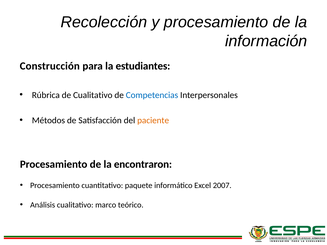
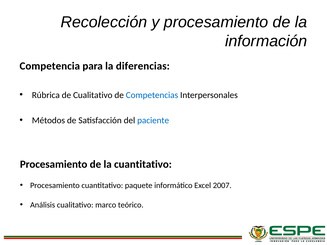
Construcción: Construcción -> Competencia
estudiantes: estudiantes -> diferencias
paciente colour: orange -> blue
la encontraron: encontraron -> cuantitativo
